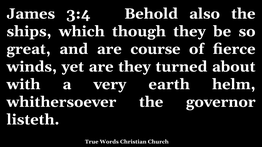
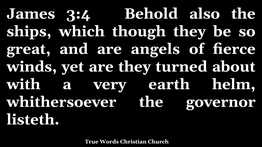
course: course -> angels
